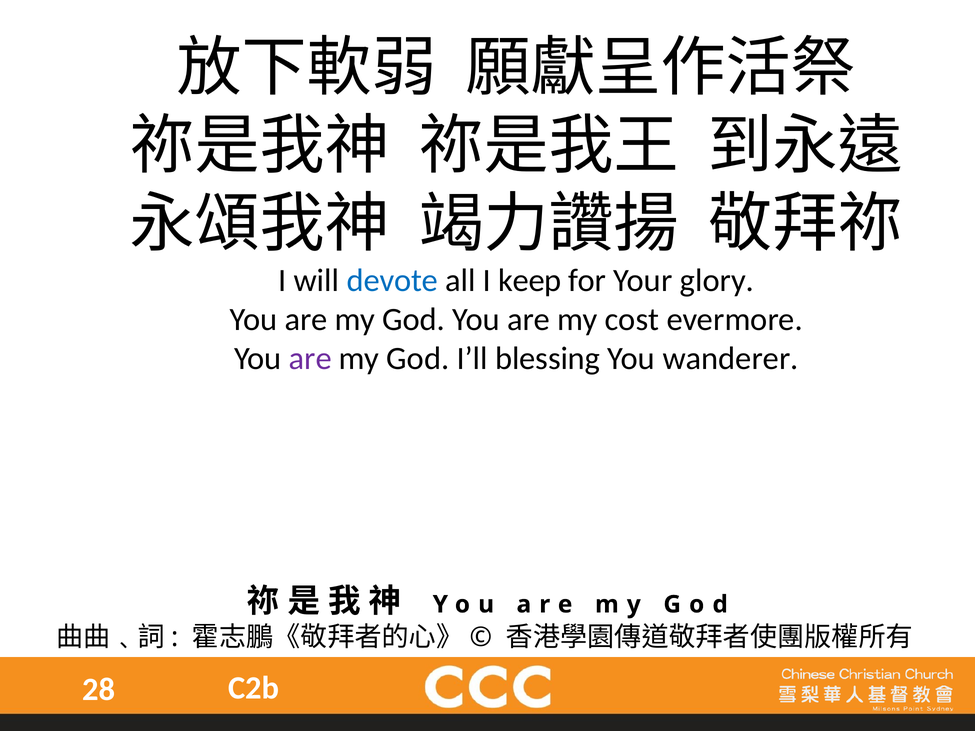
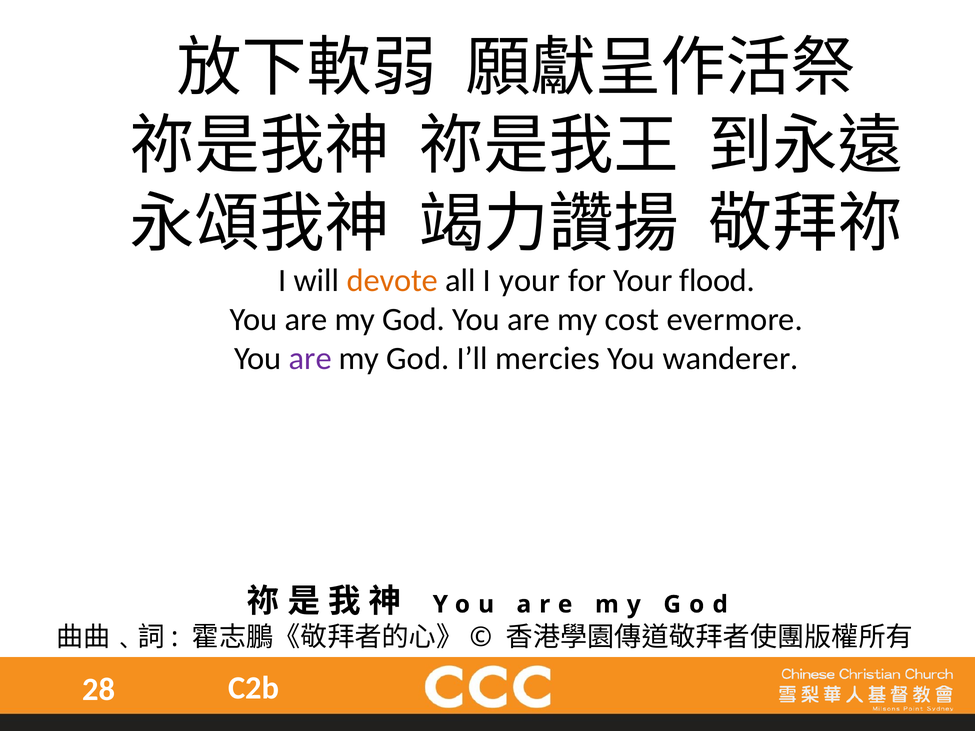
devote colour: blue -> orange
I keep: keep -> your
glory: glory -> flood
blessing: blessing -> mercies
